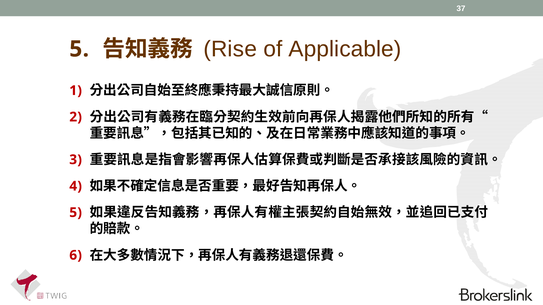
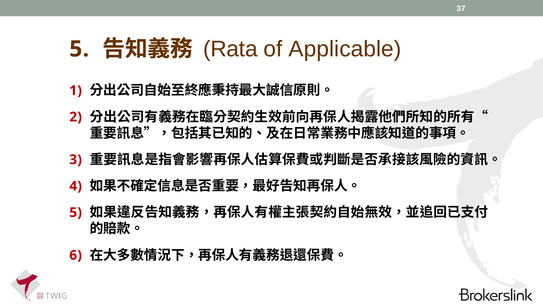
Rise: Rise -> Rata
